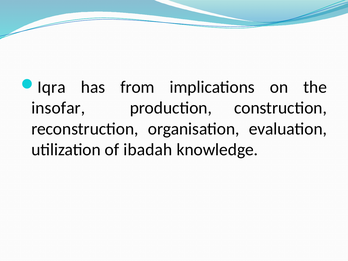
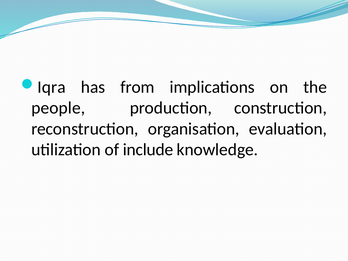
insofar: insofar -> people
ibadah: ibadah -> include
